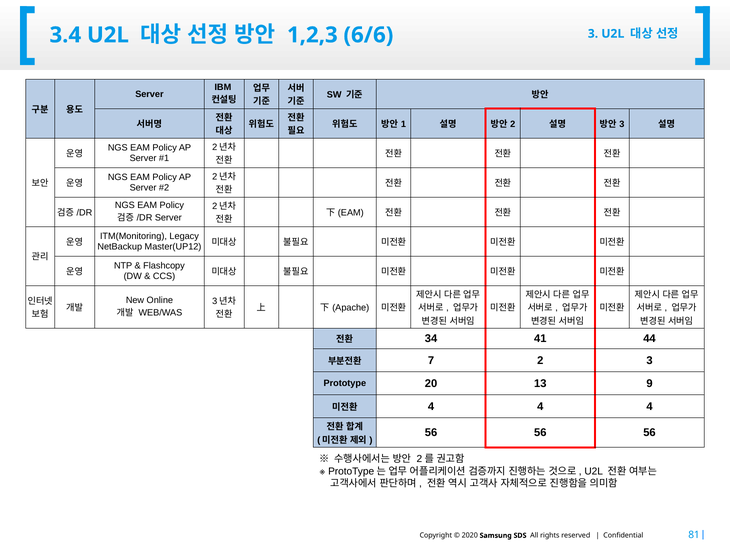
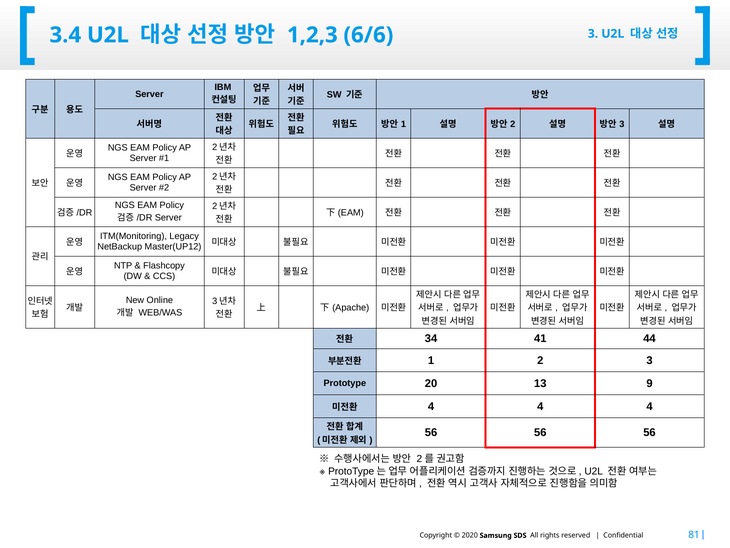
7 at (431, 360): 7 -> 1
